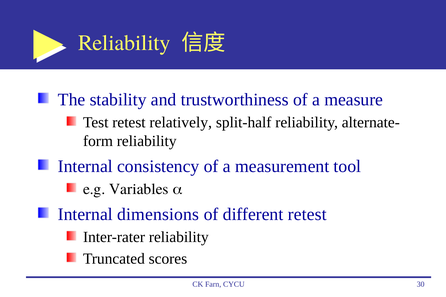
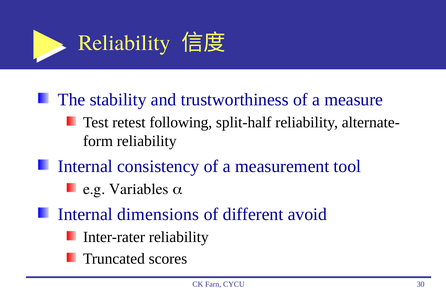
relatively: relatively -> following
different retest: retest -> avoid
